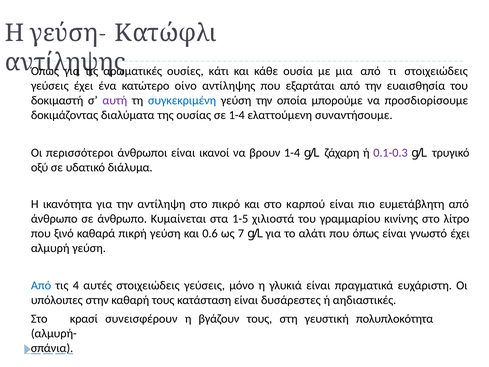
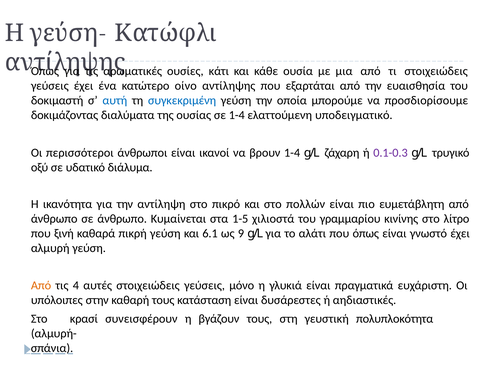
αυτή colour: purple -> blue
συναντήσουμε: συναντήσουμε -> υποδειγματικό
καρπού: καρπού -> πολλών
ξινό: ξινό -> ξινή
0.6: 0.6 -> 6.1
7: 7 -> 9
Από at (41, 285) colour: blue -> orange
